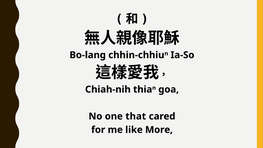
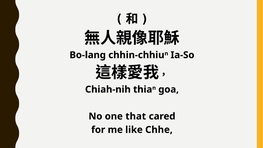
More: More -> Chhe
